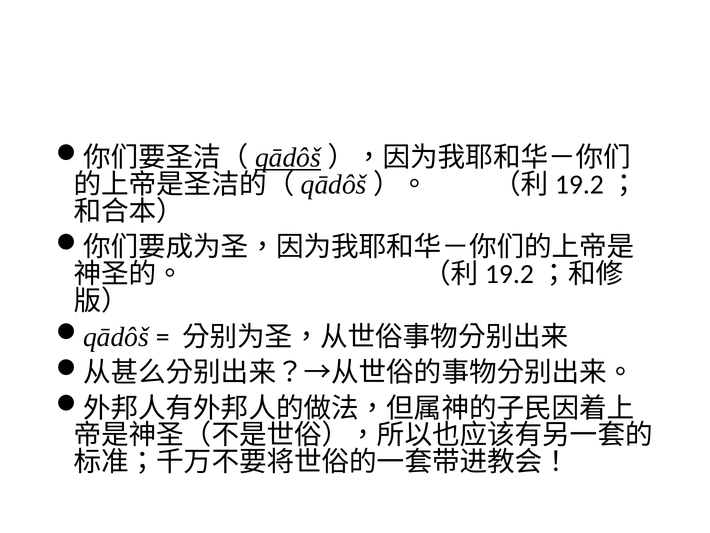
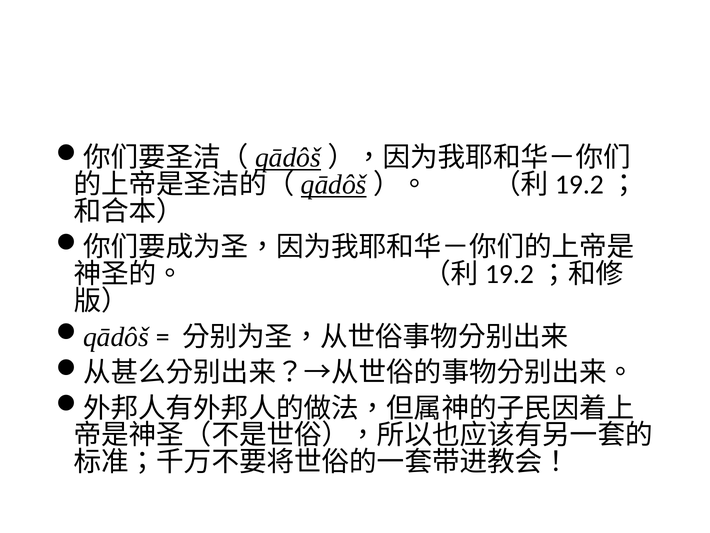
qādôš at (334, 185) underline: none -> present
